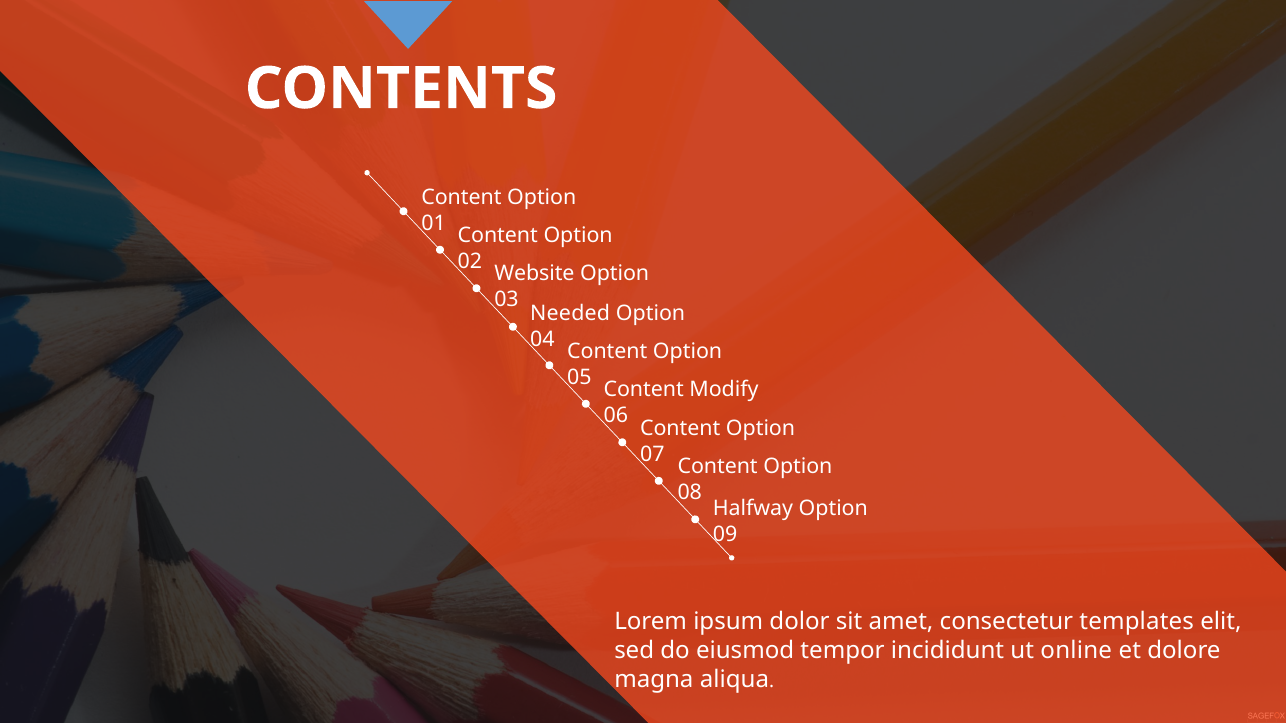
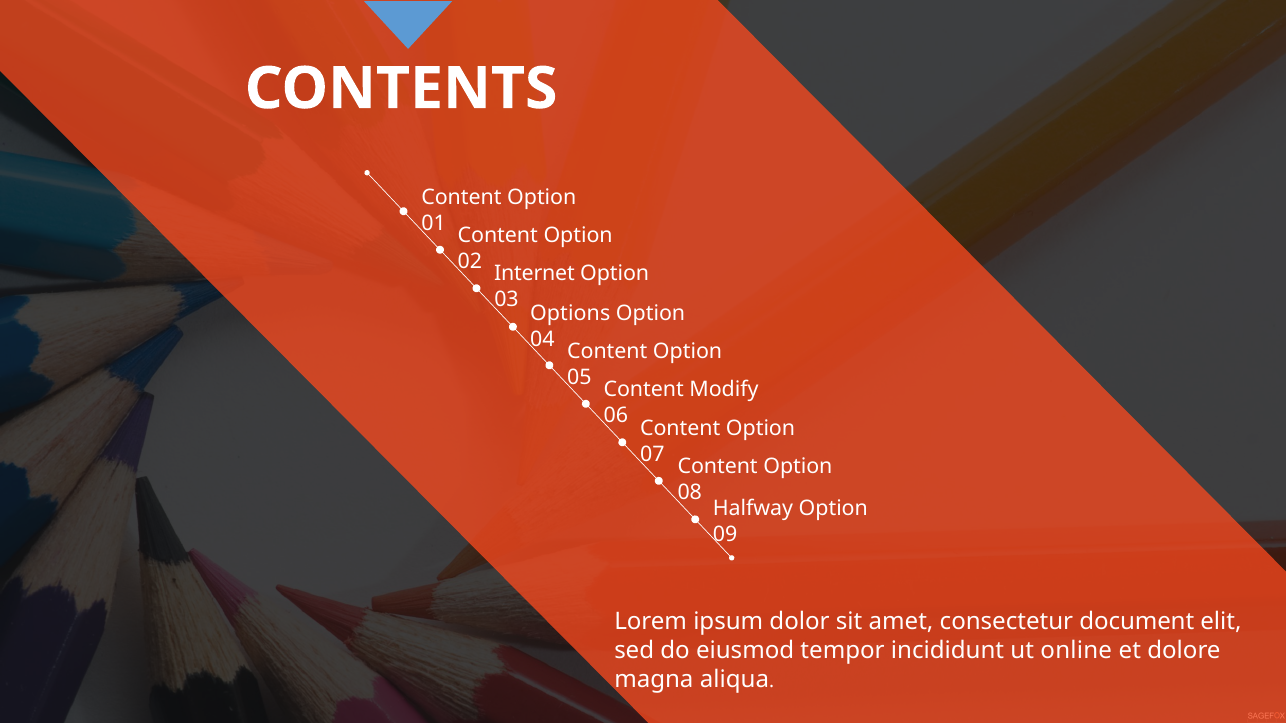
Website: Website -> Internet
Needed: Needed -> Options
templates: templates -> document
